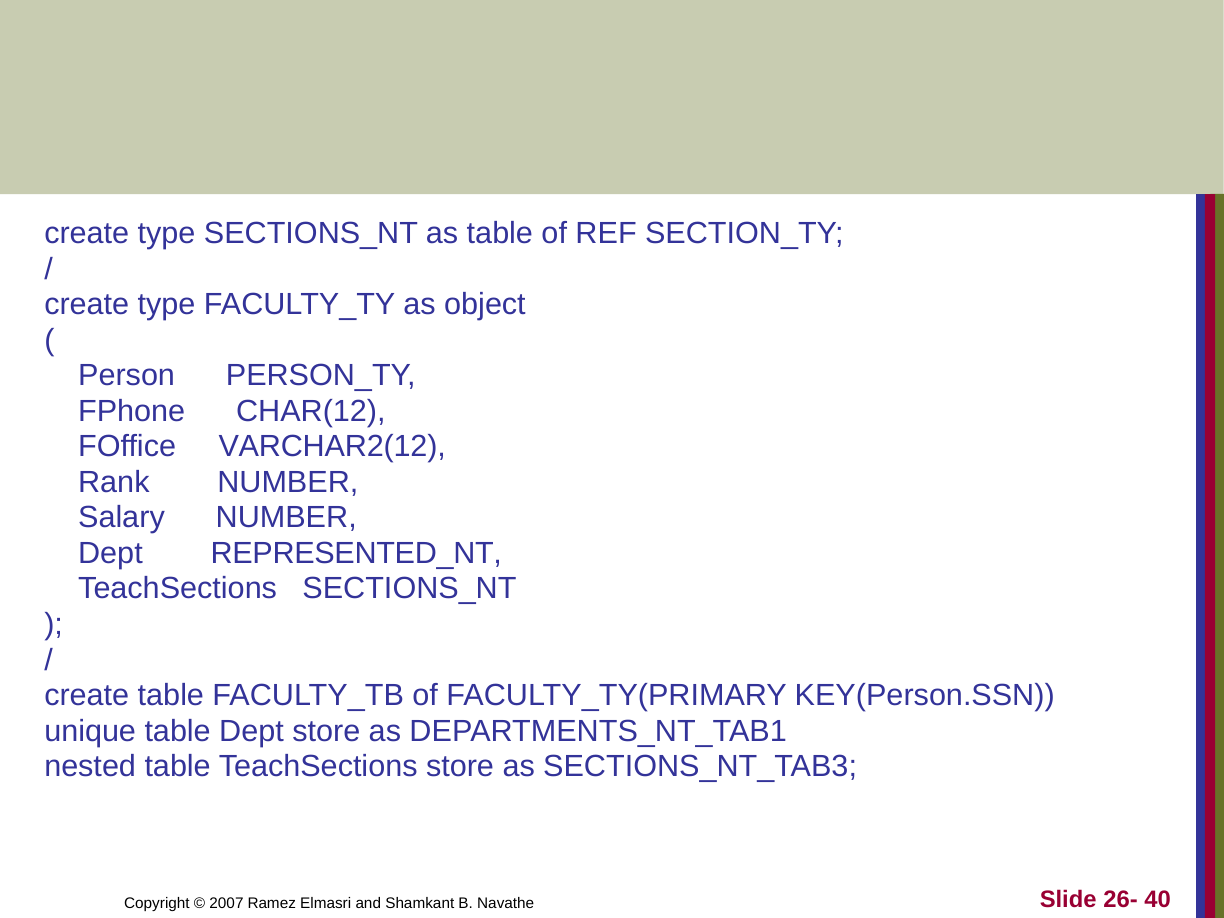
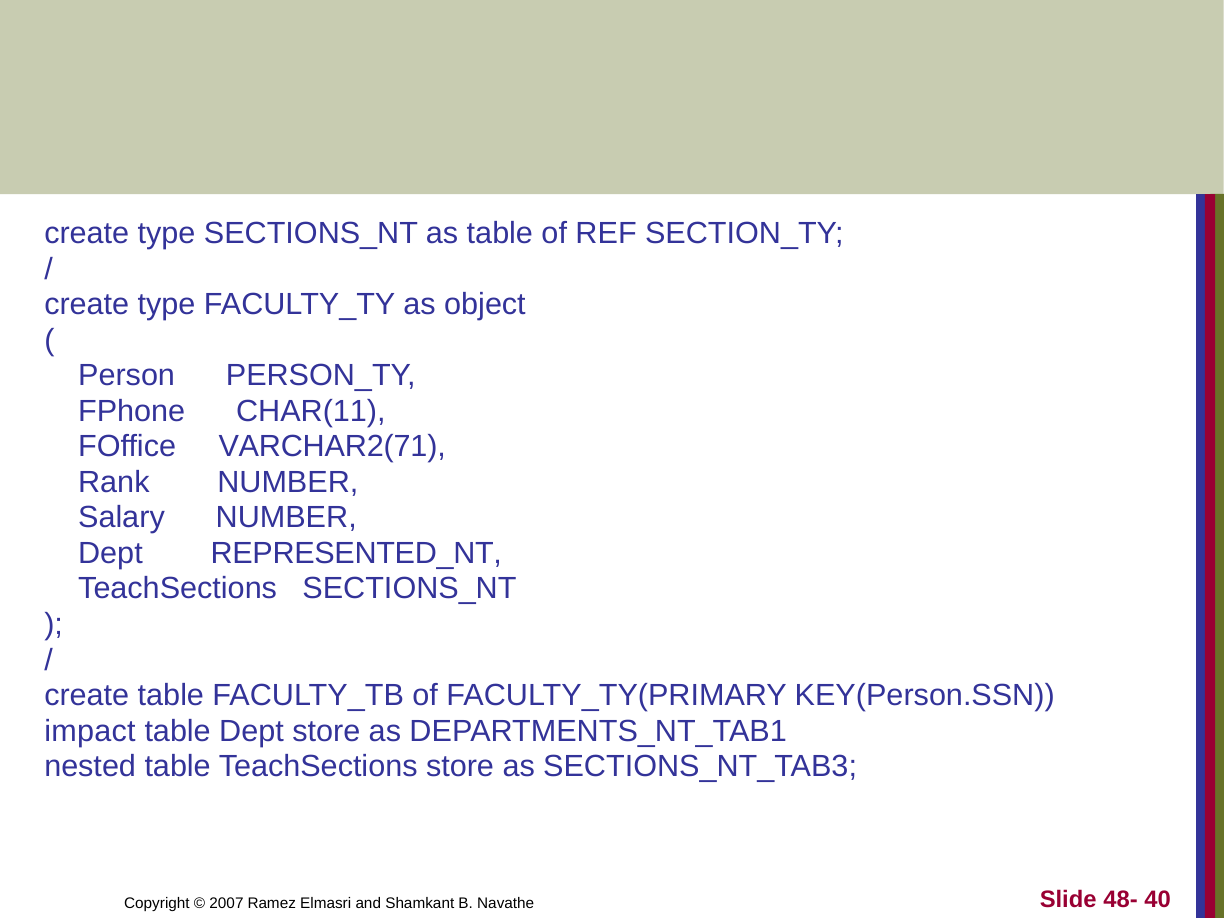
CHAR(12: CHAR(12 -> CHAR(11
VARCHAR2(12: VARCHAR2(12 -> VARCHAR2(71
unique: unique -> impact
26-: 26- -> 48-
